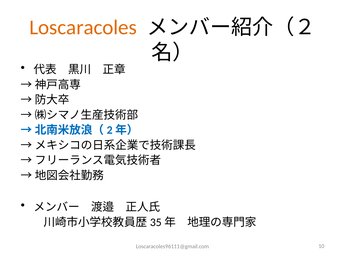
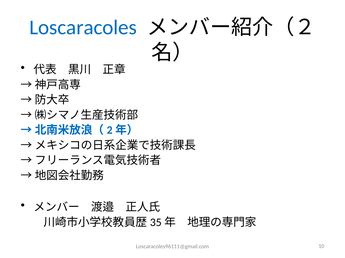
Loscaracoles colour: orange -> blue
